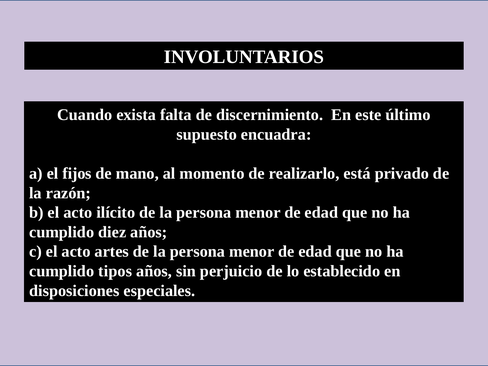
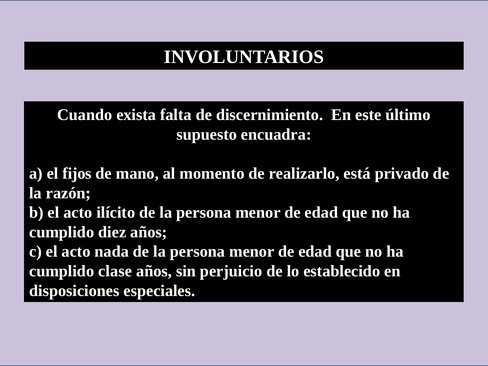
artes: artes -> nada
tipos: tipos -> clase
